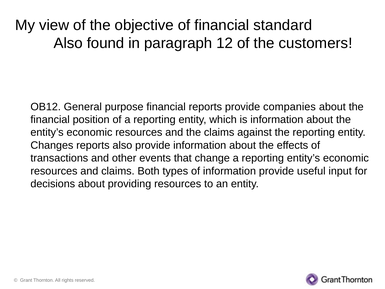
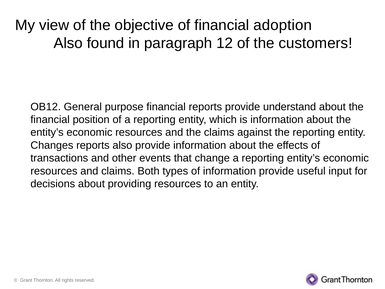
standard: standard -> adoption
companies: companies -> understand
